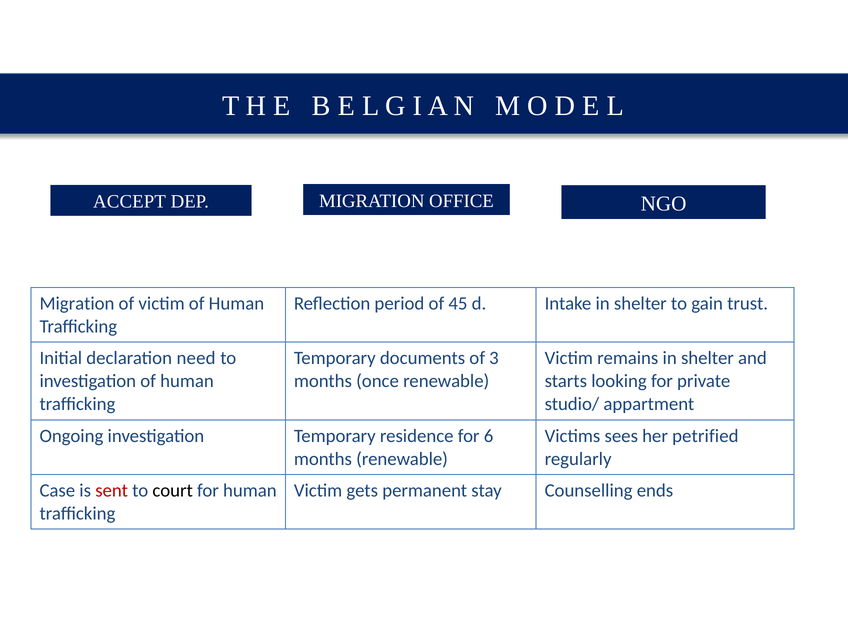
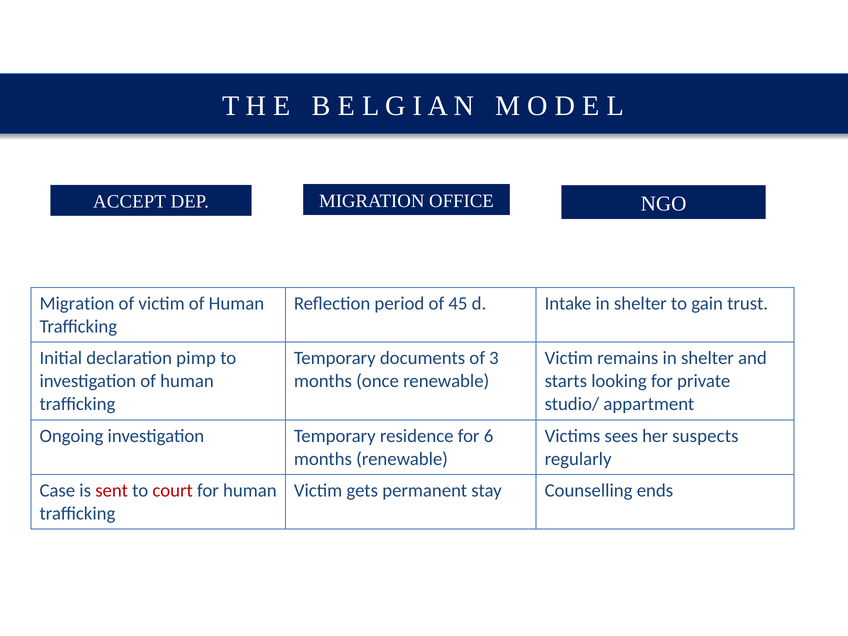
need: need -> pimp
petrified: petrified -> suspects
court colour: black -> red
